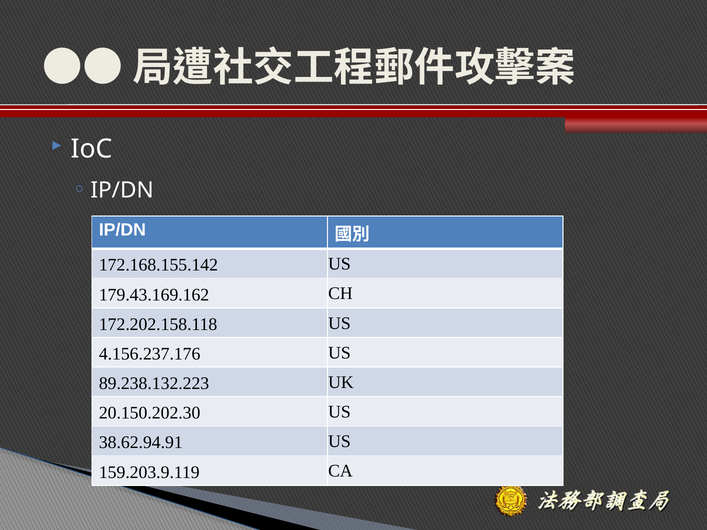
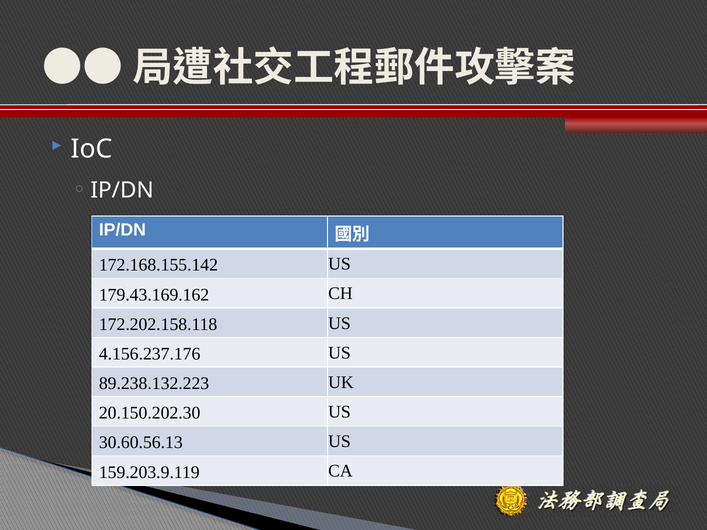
38.62.94.91: 38.62.94.91 -> 30.60.56.13
